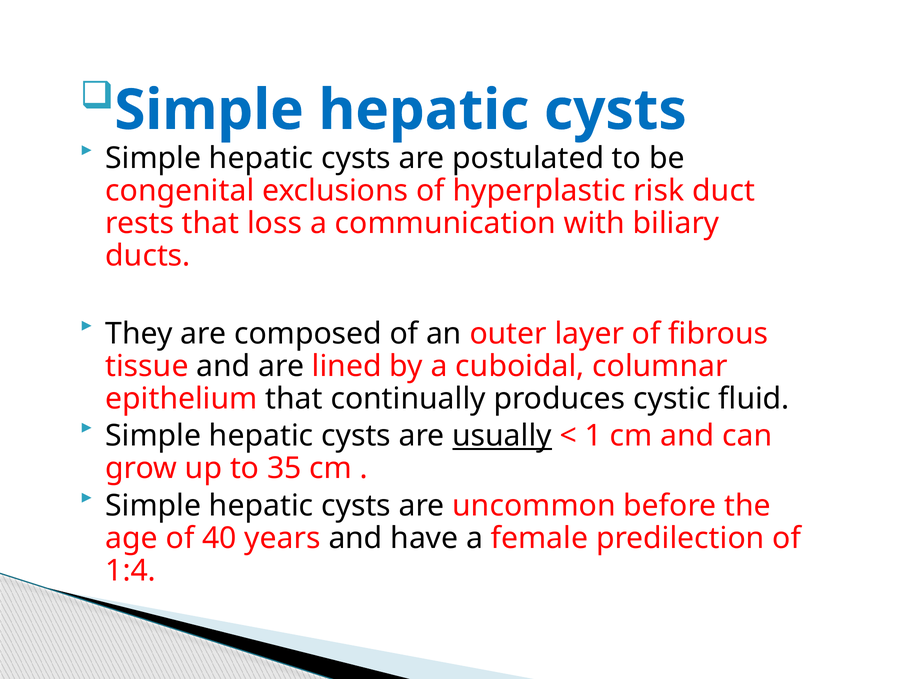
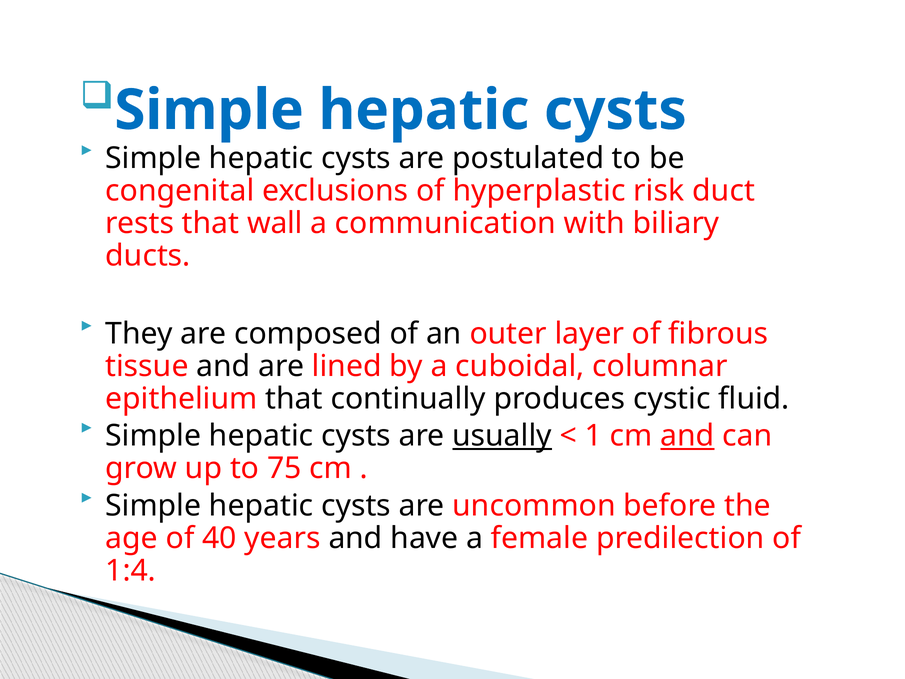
loss: loss -> wall
and at (687, 436) underline: none -> present
35: 35 -> 75
